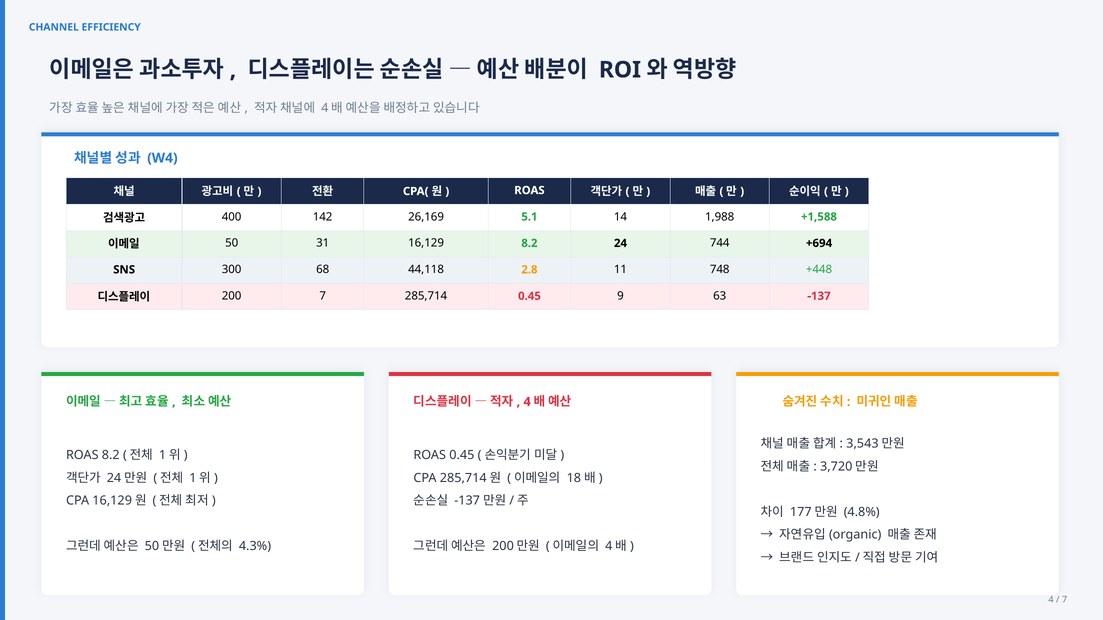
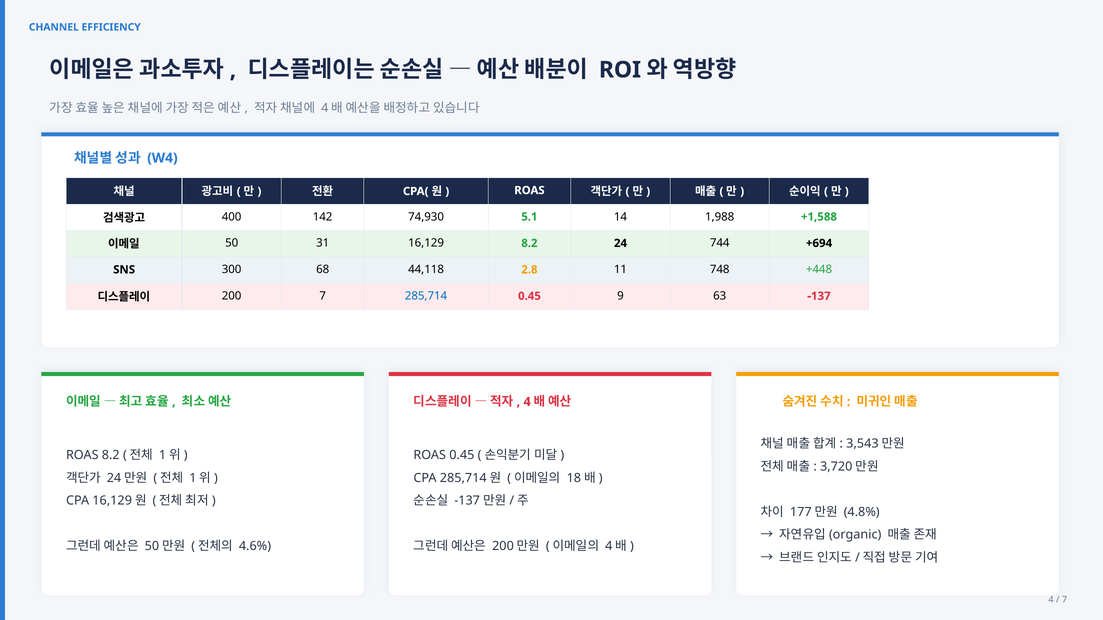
26,169: 26,169 -> 74,930
285,714 at (426, 296) colour: black -> blue
4.3%: 4.3% -> 4.6%
